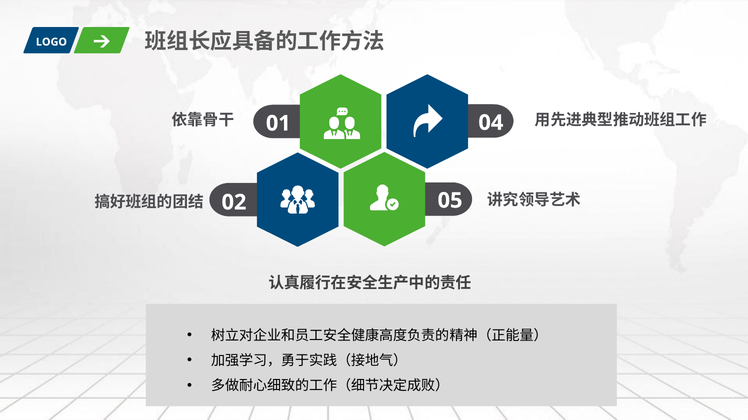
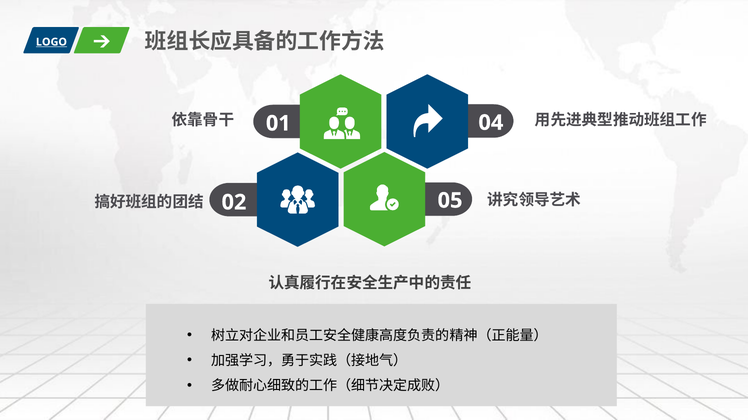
LOGO underline: none -> present
